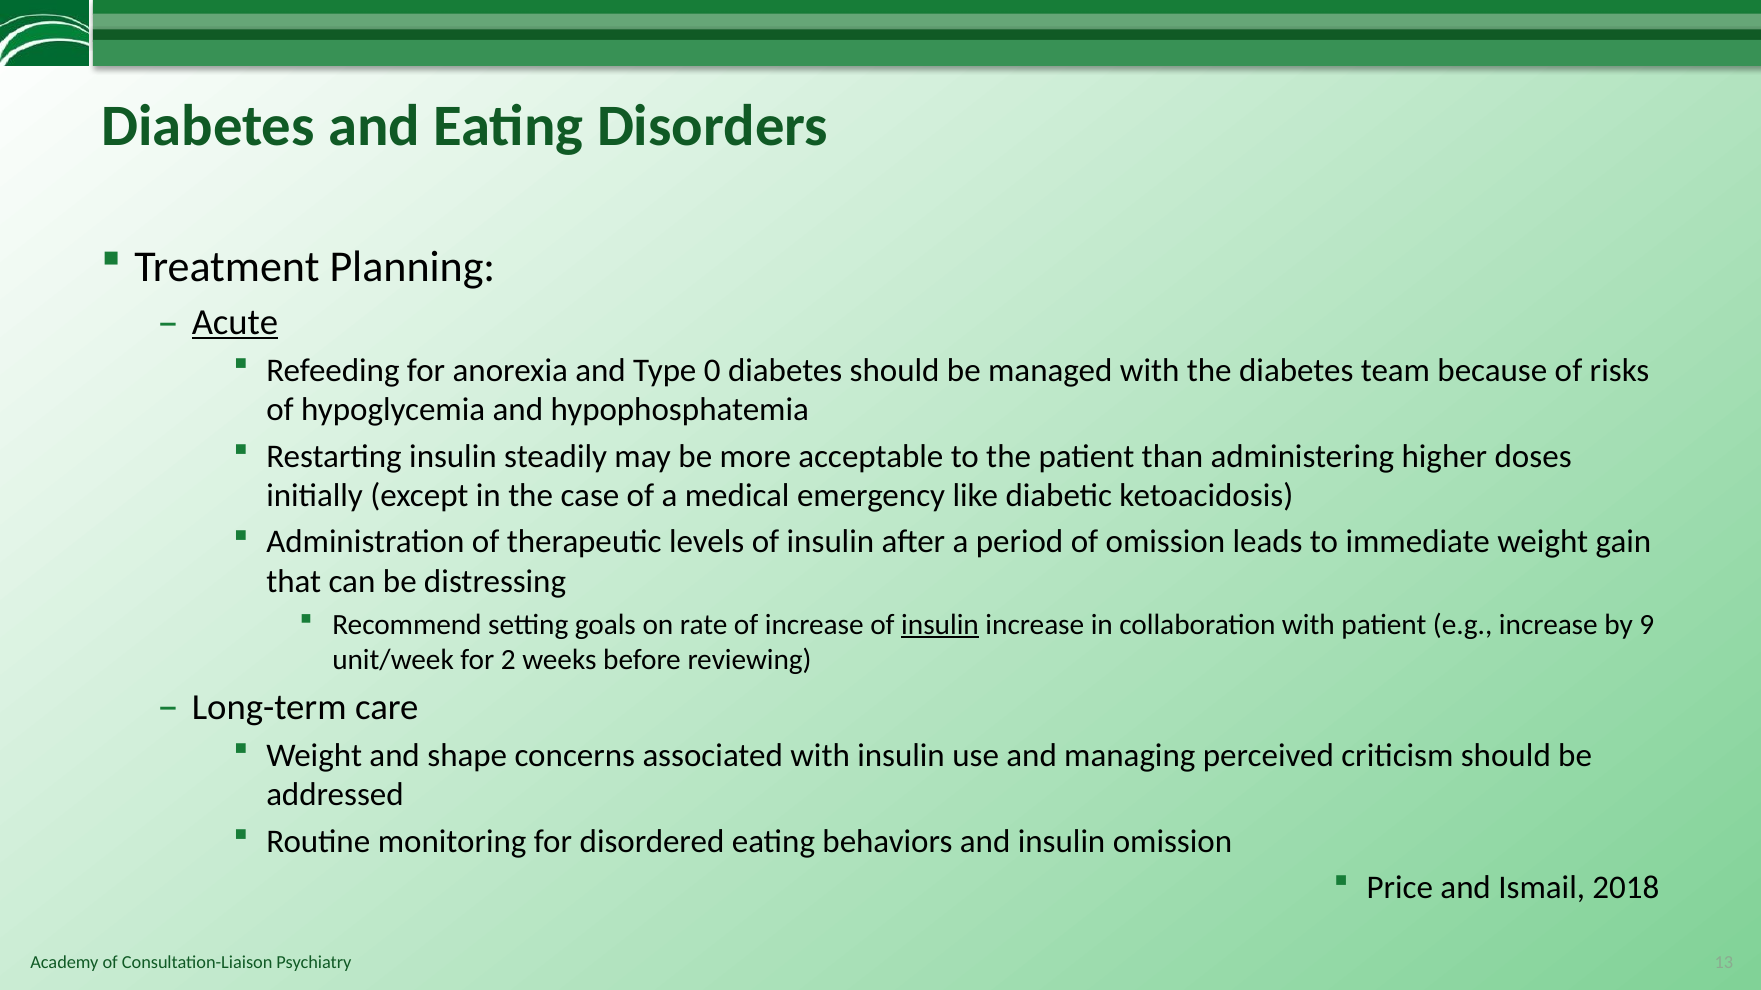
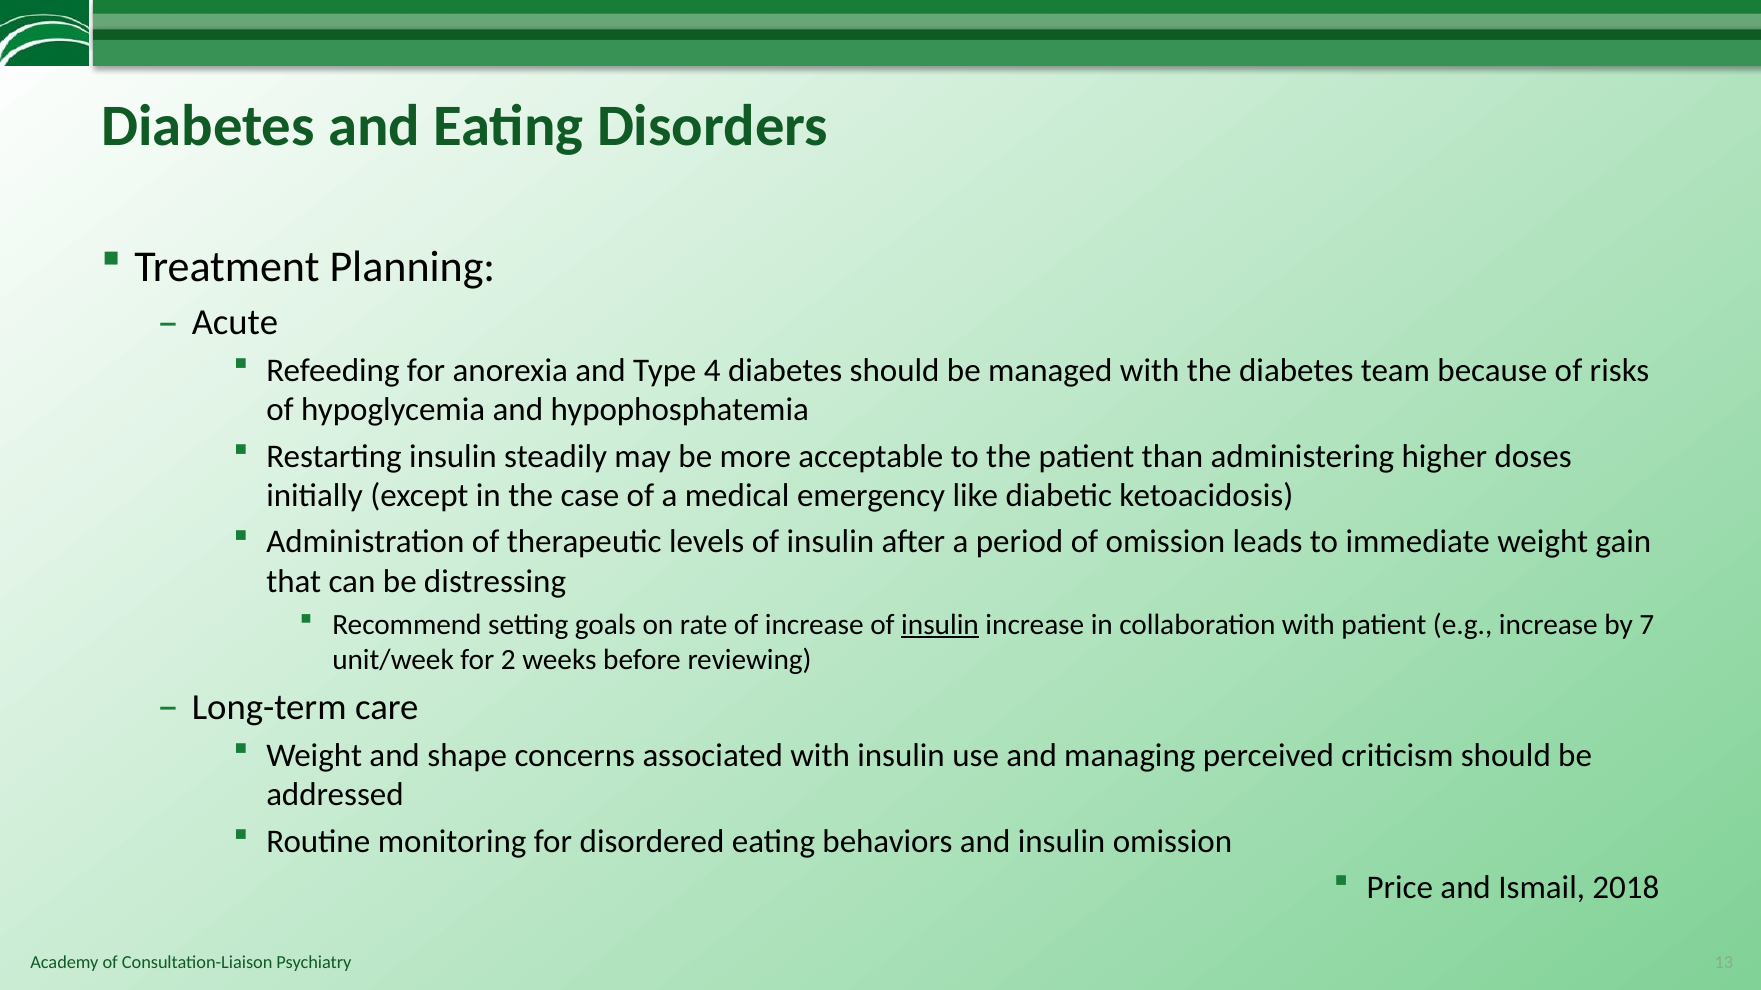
Acute underline: present -> none
0: 0 -> 4
9: 9 -> 7
